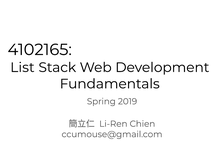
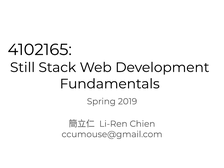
List: List -> Still
